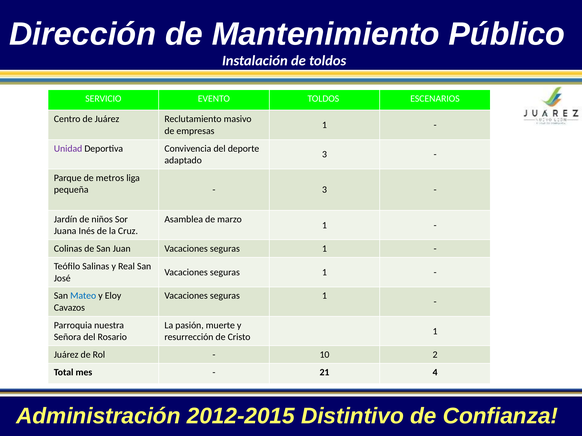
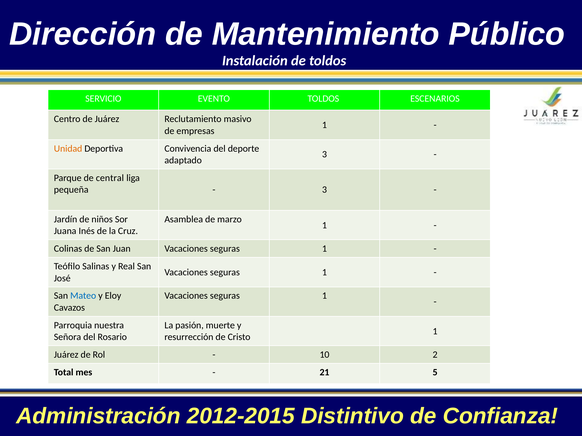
Unidad colour: purple -> orange
metros: metros -> central
4: 4 -> 5
